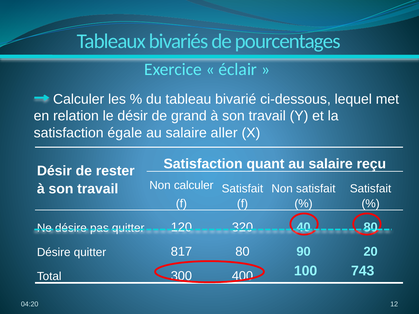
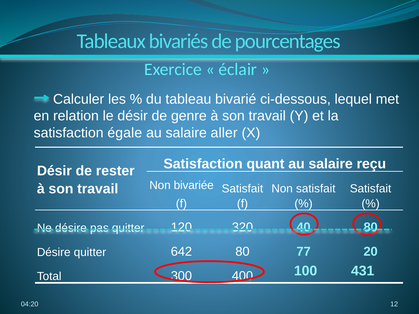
grand: grand -> genre
Non calculer: calculer -> bivariée
817: 817 -> 642
90: 90 -> 77
743: 743 -> 431
